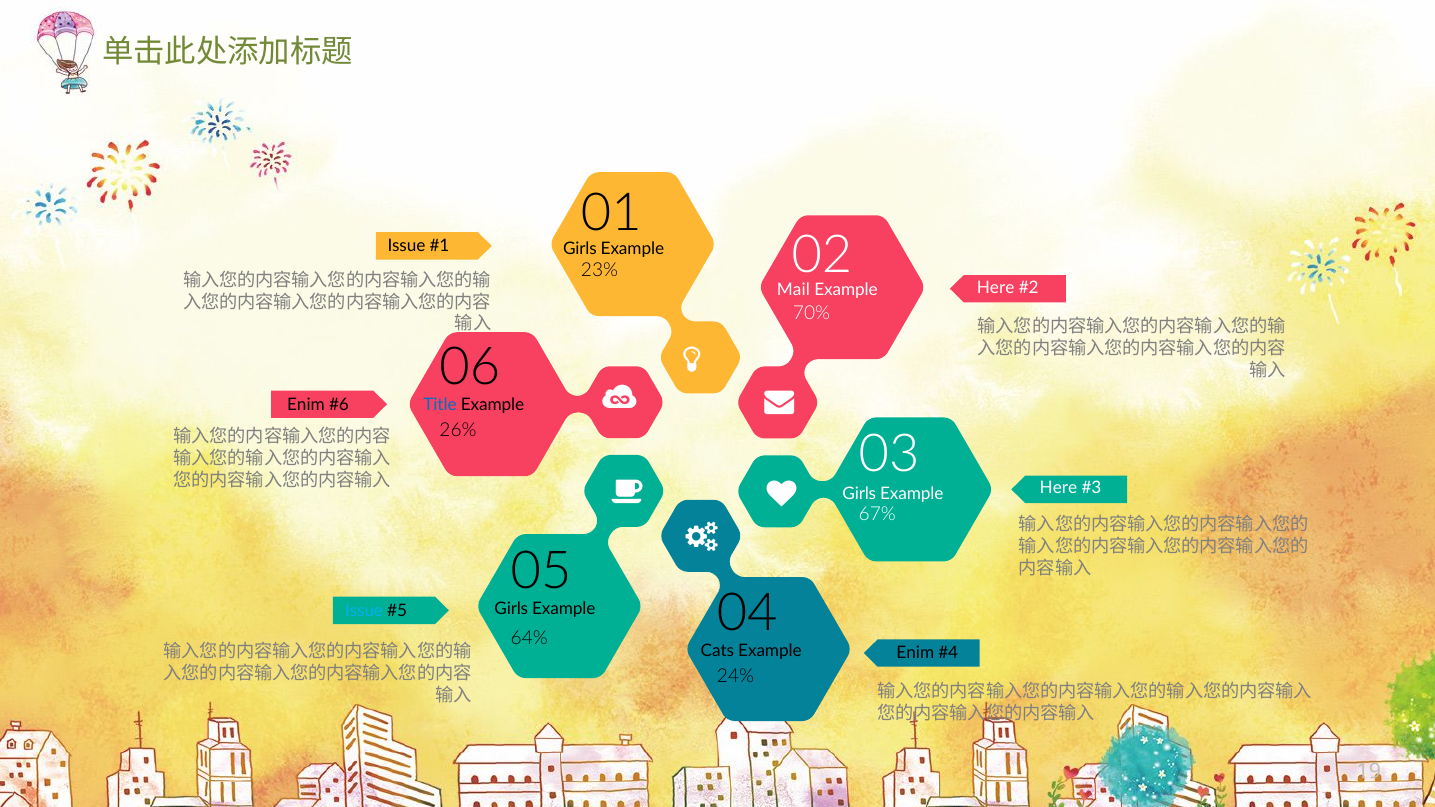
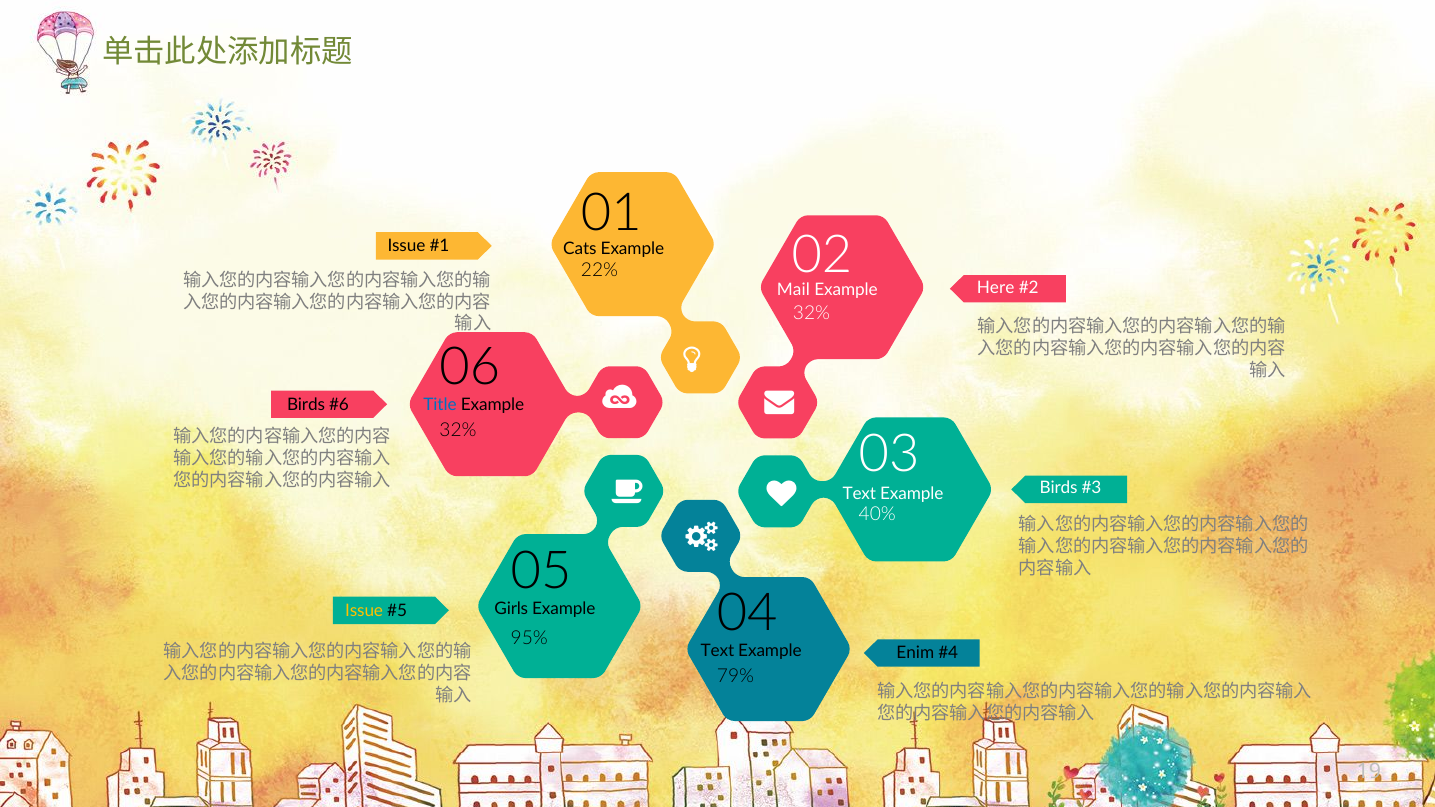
Girls at (580, 249): Girls -> Cats
23%: 23% -> 22%
70% at (812, 313): 70% -> 32%
Enim at (306, 405): Enim -> Birds
26% at (458, 430): 26% -> 32%
Here at (1058, 488): Here -> Birds
Girls at (859, 494): Girls -> Text
67%: 67% -> 40%
Issue at (364, 611) colour: light blue -> yellow
64%: 64% -> 95%
Cats at (717, 651): Cats -> Text
24%: 24% -> 79%
